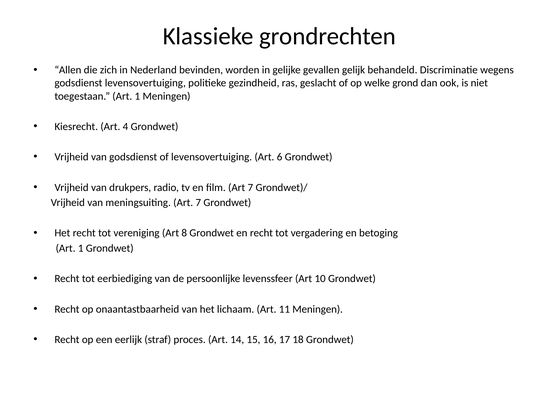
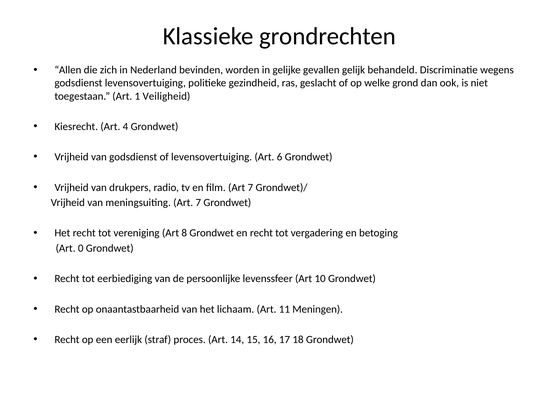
1 Meningen: Meningen -> Veiligheid
1 at (81, 248): 1 -> 0
